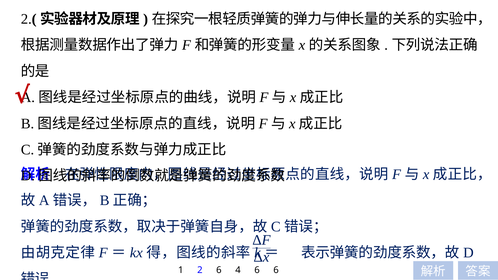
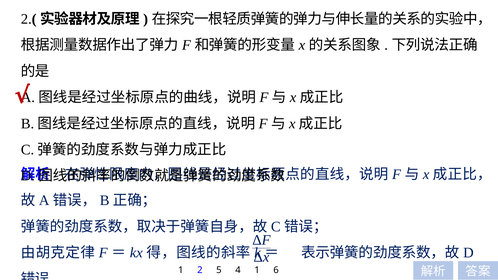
2 6: 6 -> 5
4 6: 6 -> 1
